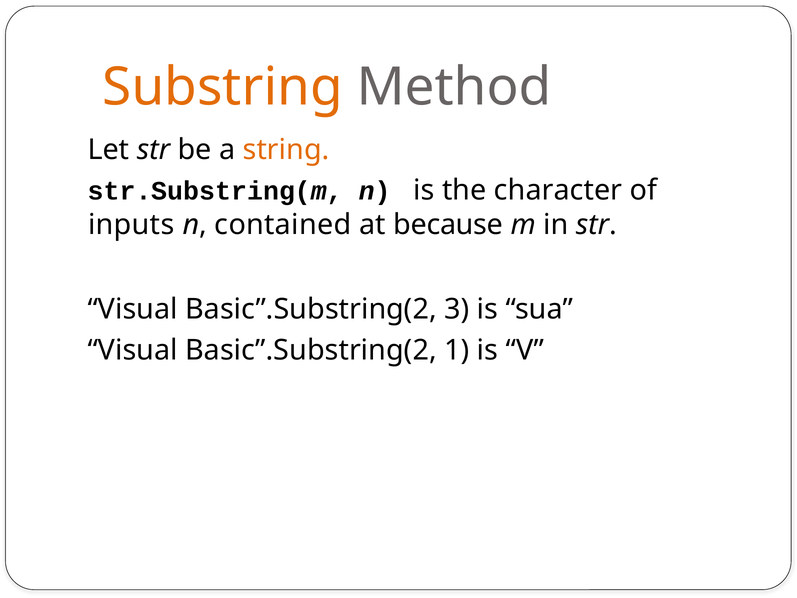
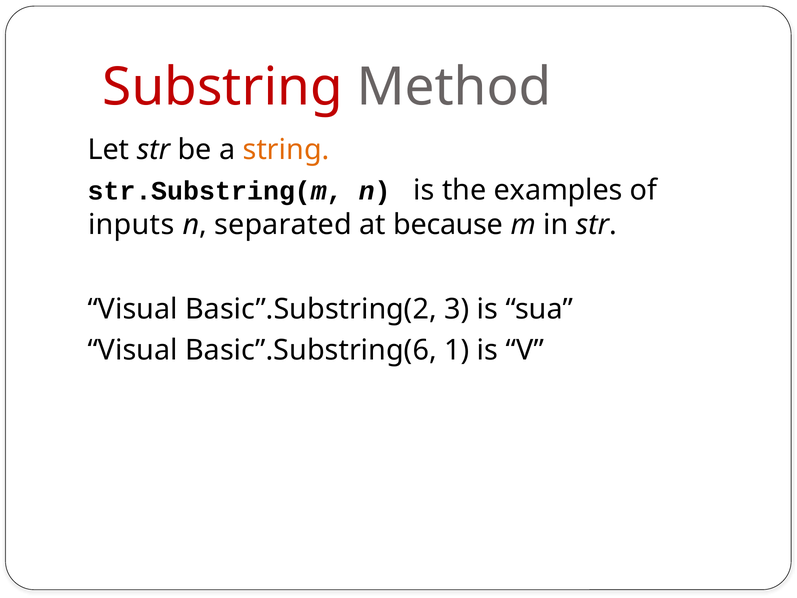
Substring colour: orange -> red
character: character -> examples
contained: contained -> separated
Basic”.Substring(2 at (311, 350): Basic”.Substring(2 -> Basic”.Substring(6
